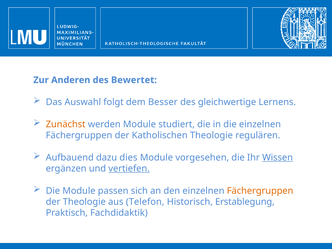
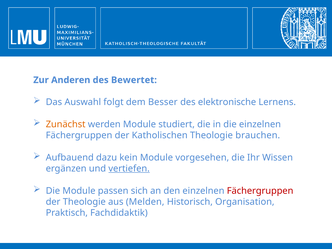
gleichwertige: gleichwertige -> elektronische
regulären: regulären -> brauchen
dies: dies -> kein
Wissen underline: present -> none
Fächergruppen at (260, 191) colour: orange -> red
Telefon: Telefon -> Melden
Erstablegung: Erstablegung -> Organisation
